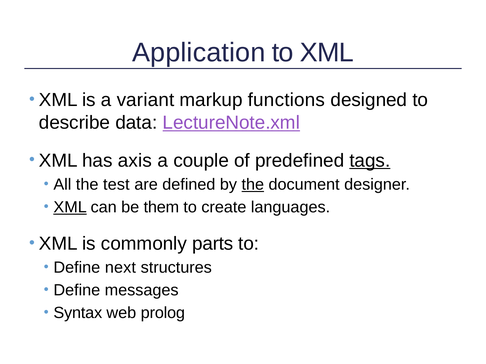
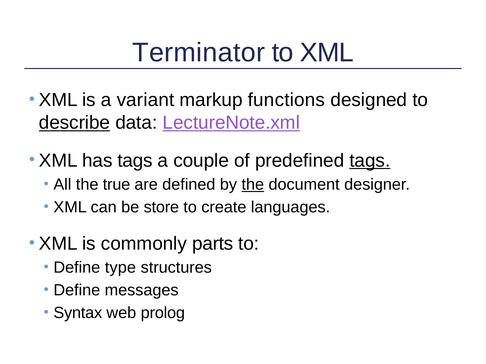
Application: Application -> Terminator
describe underline: none -> present
has axis: axis -> tags
test: test -> true
XML at (70, 207) underline: present -> none
them: them -> store
next: next -> type
